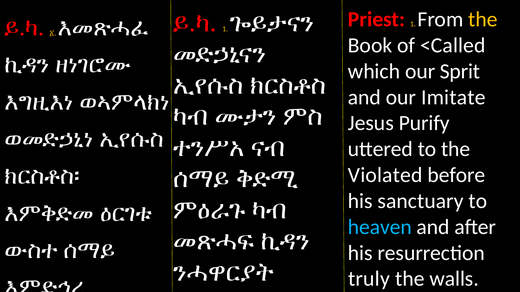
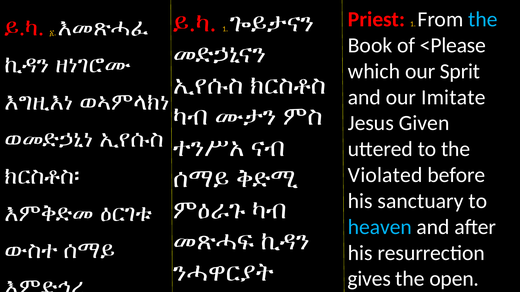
the at (483, 19) colour: yellow -> light blue
<Called: <Called -> <Please
Purify: Purify -> Given
truly: truly -> gives
walls: walls -> open
